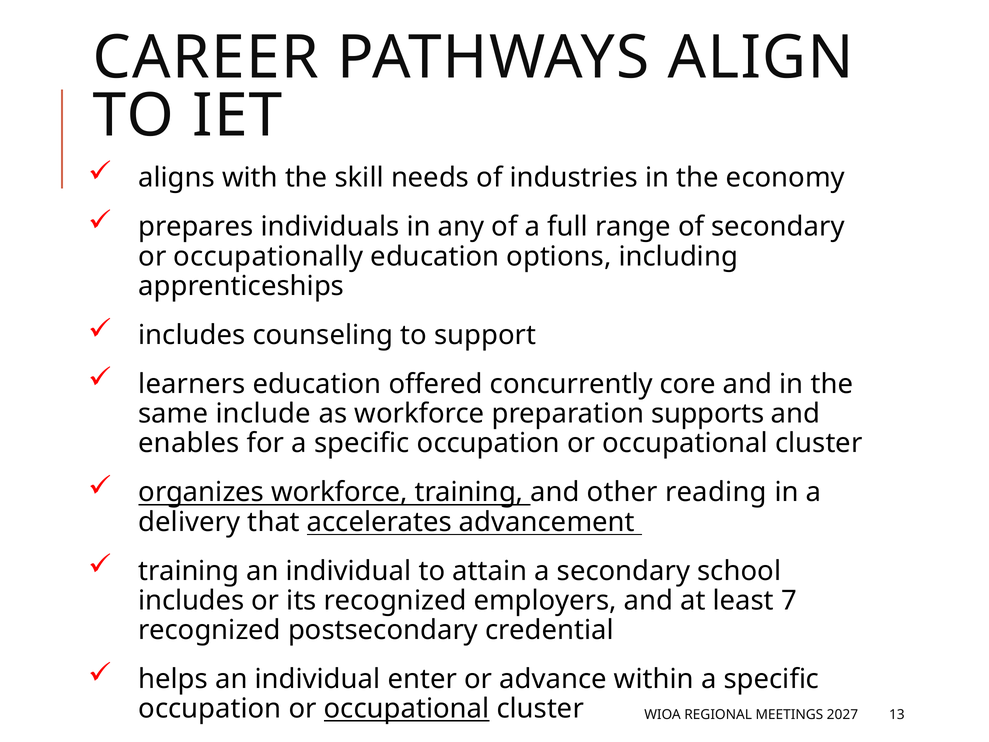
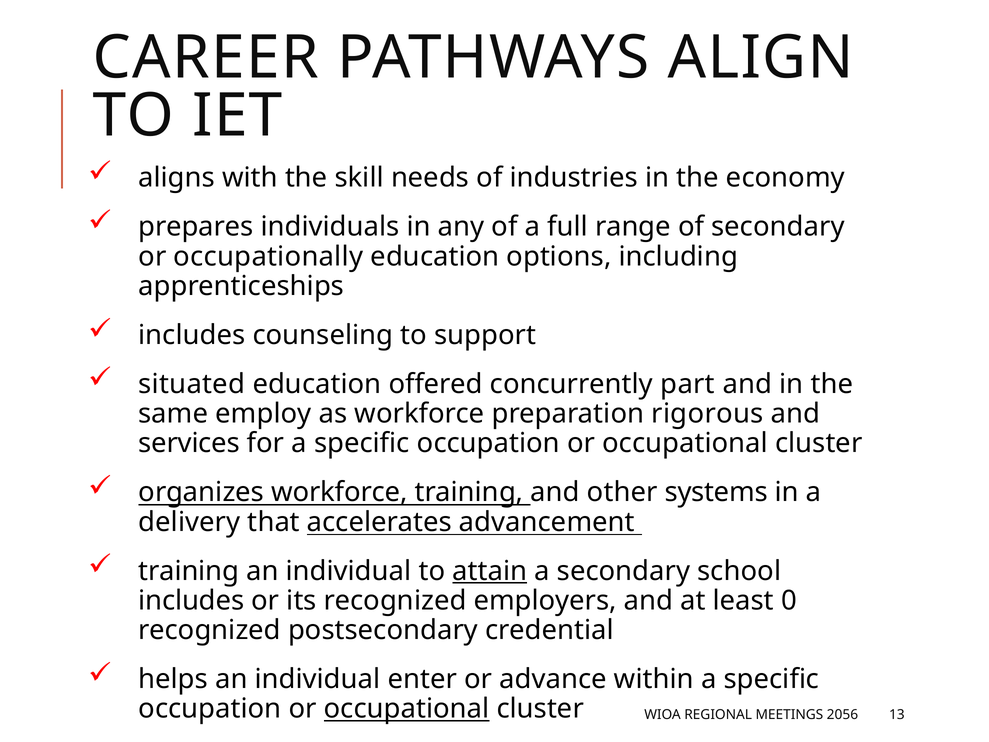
learners: learners -> situated
core: core -> part
include: include -> employ
supports: supports -> rigorous
enables: enables -> services
reading: reading -> systems
attain underline: none -> present
7: 7 -> 0
2027: 2027 -> 2056
